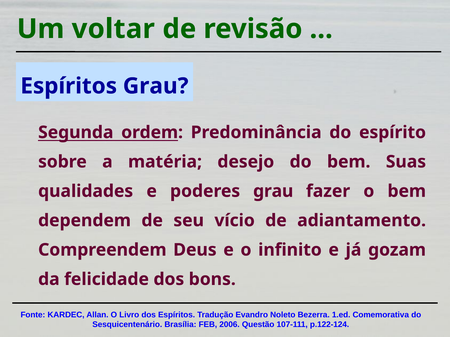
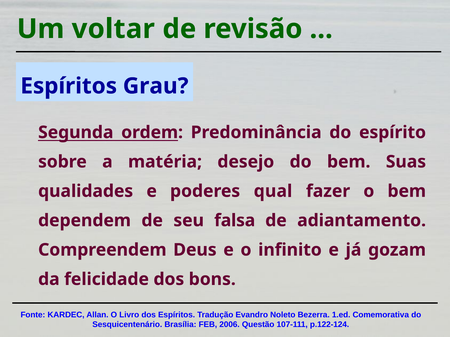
poderes grau: grau -> qual
vício: vício -> falsa
